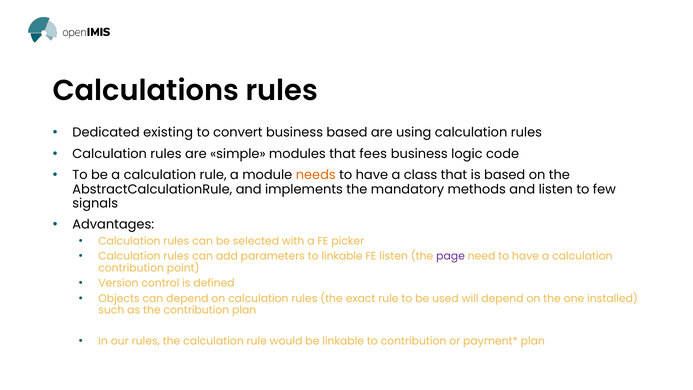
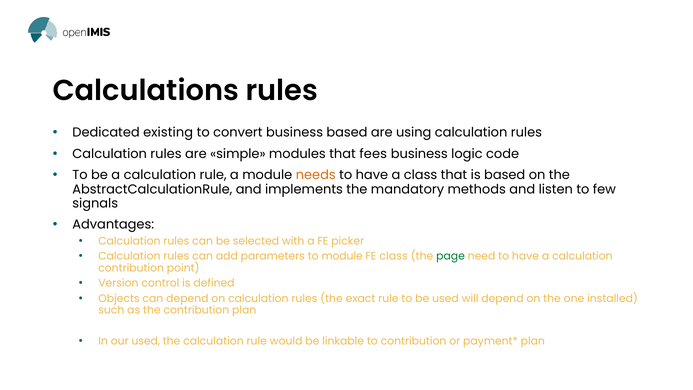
to linkable: linkable -> module
FE listen: listen -> class
page colour: purple -> green
our rules: rules -> used
